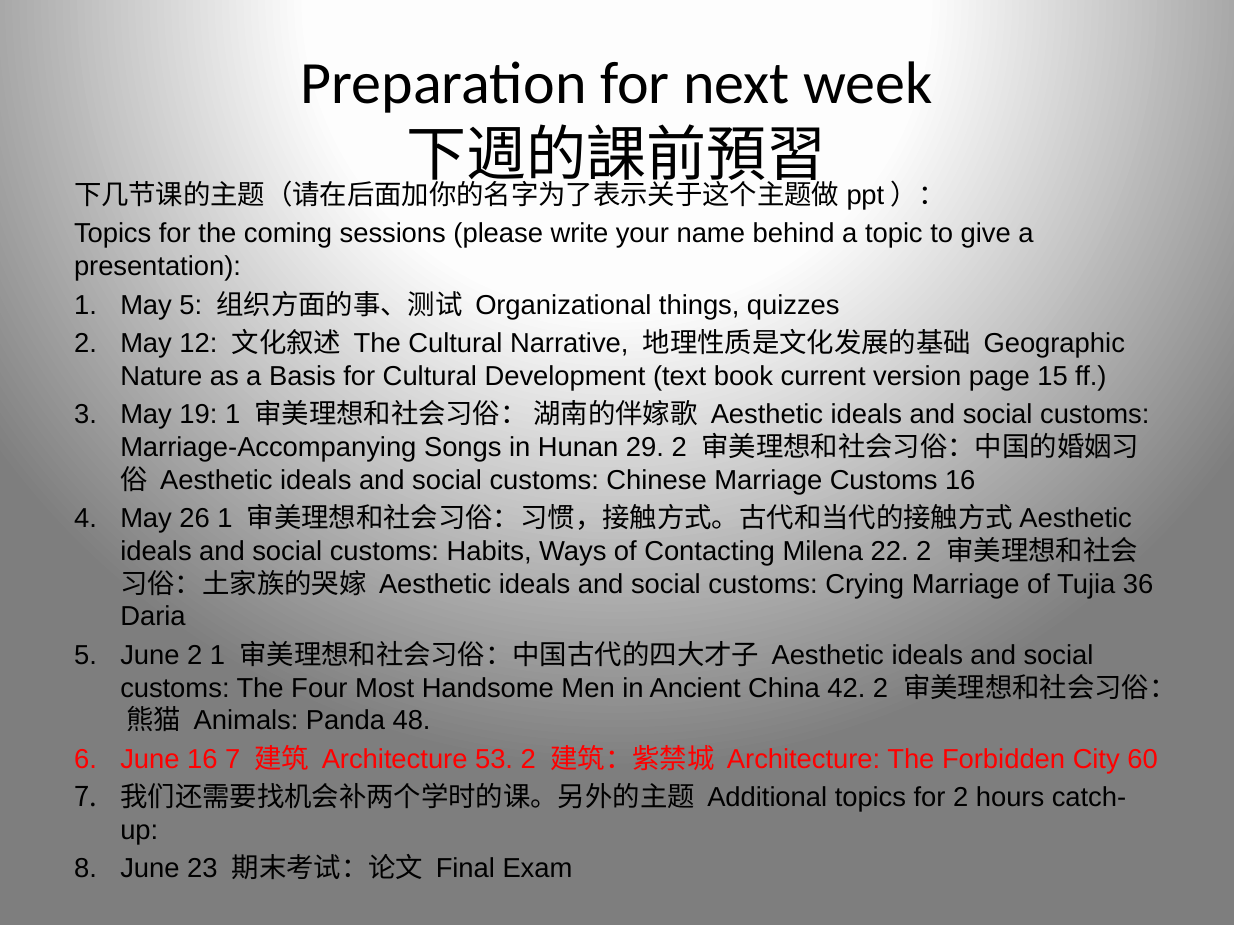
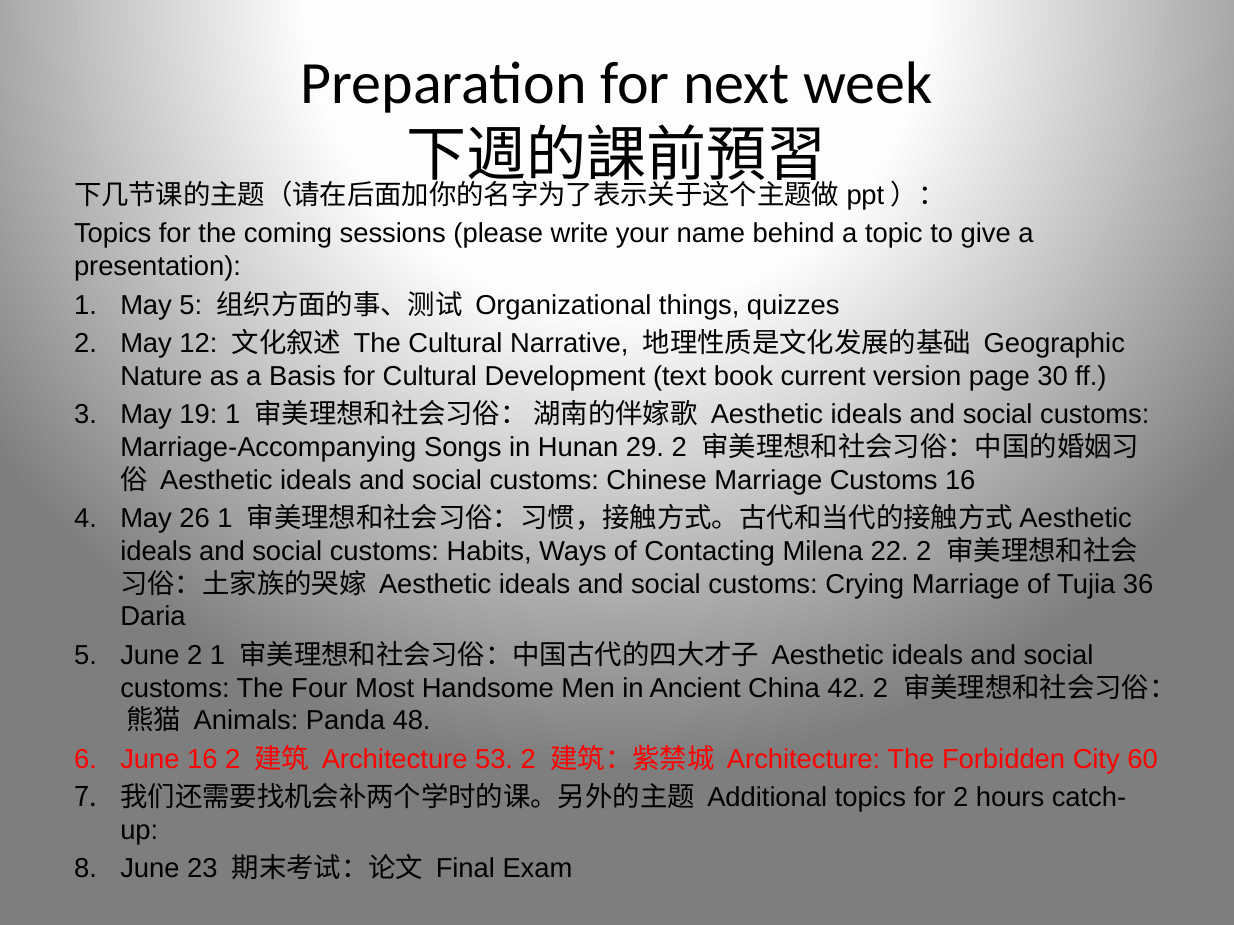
15: 15 -> 30
16 7: 7 -> 2
